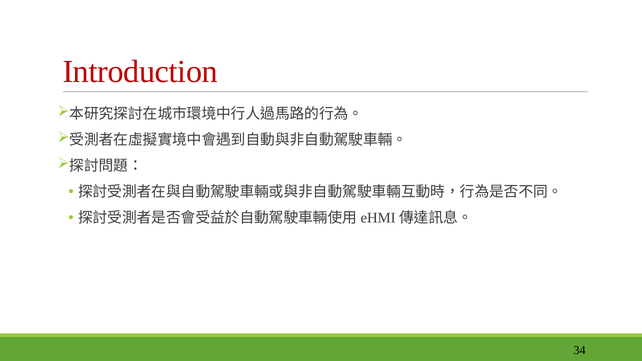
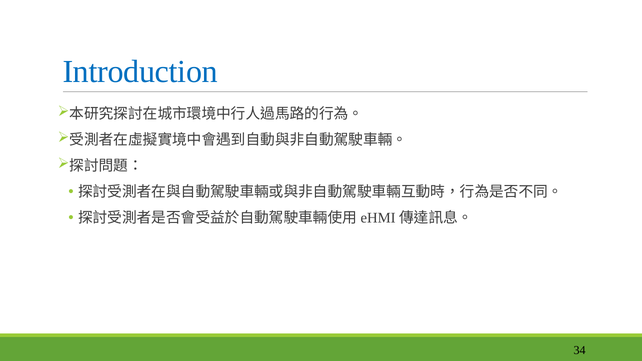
Introduction colour: red -> blue
